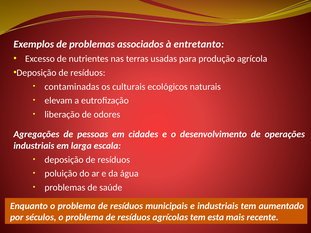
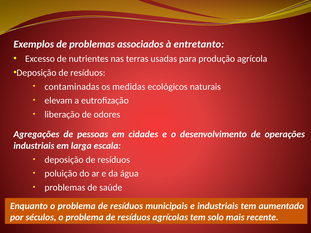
culturais: culturais -> medidas
esta: esta -> solo
